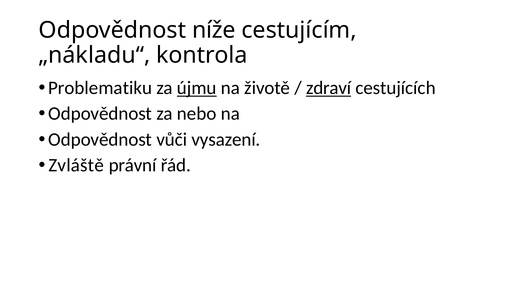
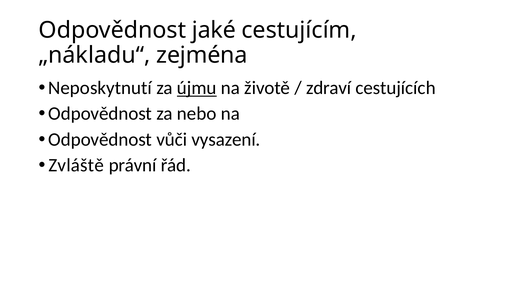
níže: níže -> jaké
kontrola: kontrola -> zejména
Problematiku: Problematiku -> Neposkytnutí
zdraví underline: present -> none
